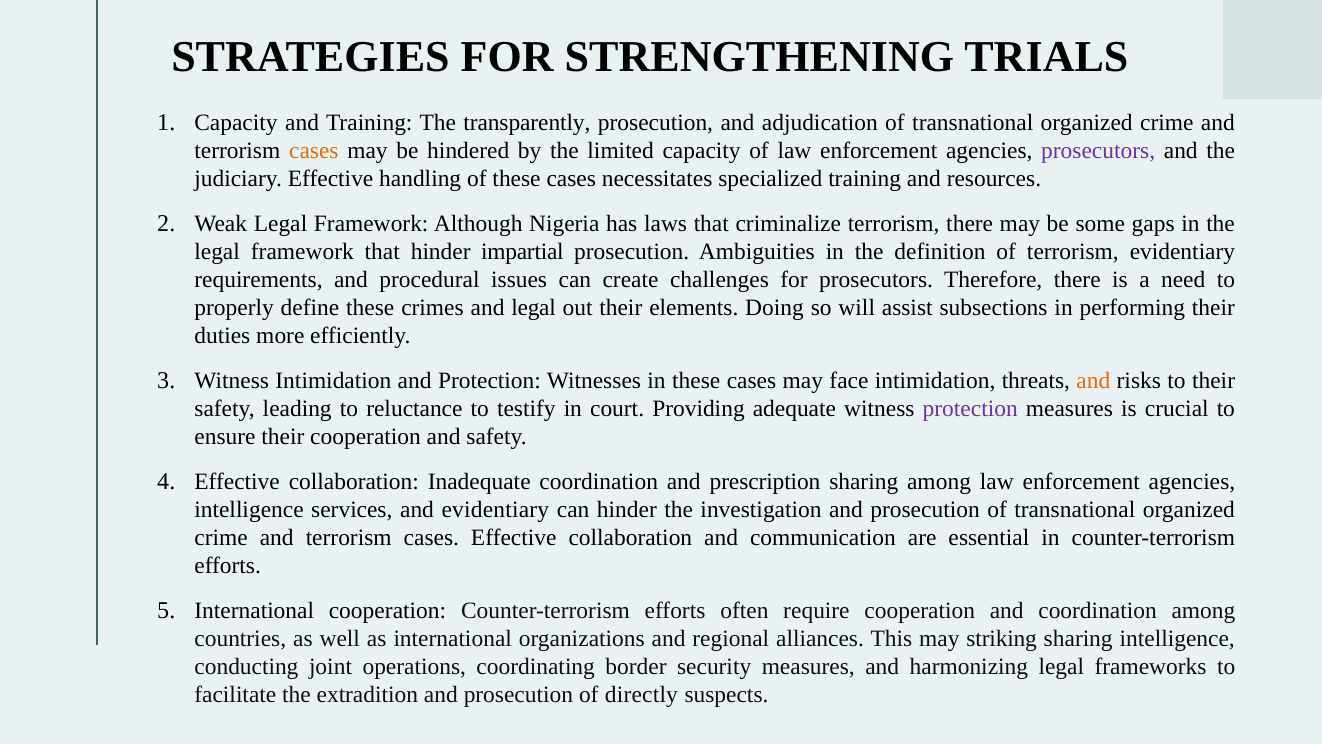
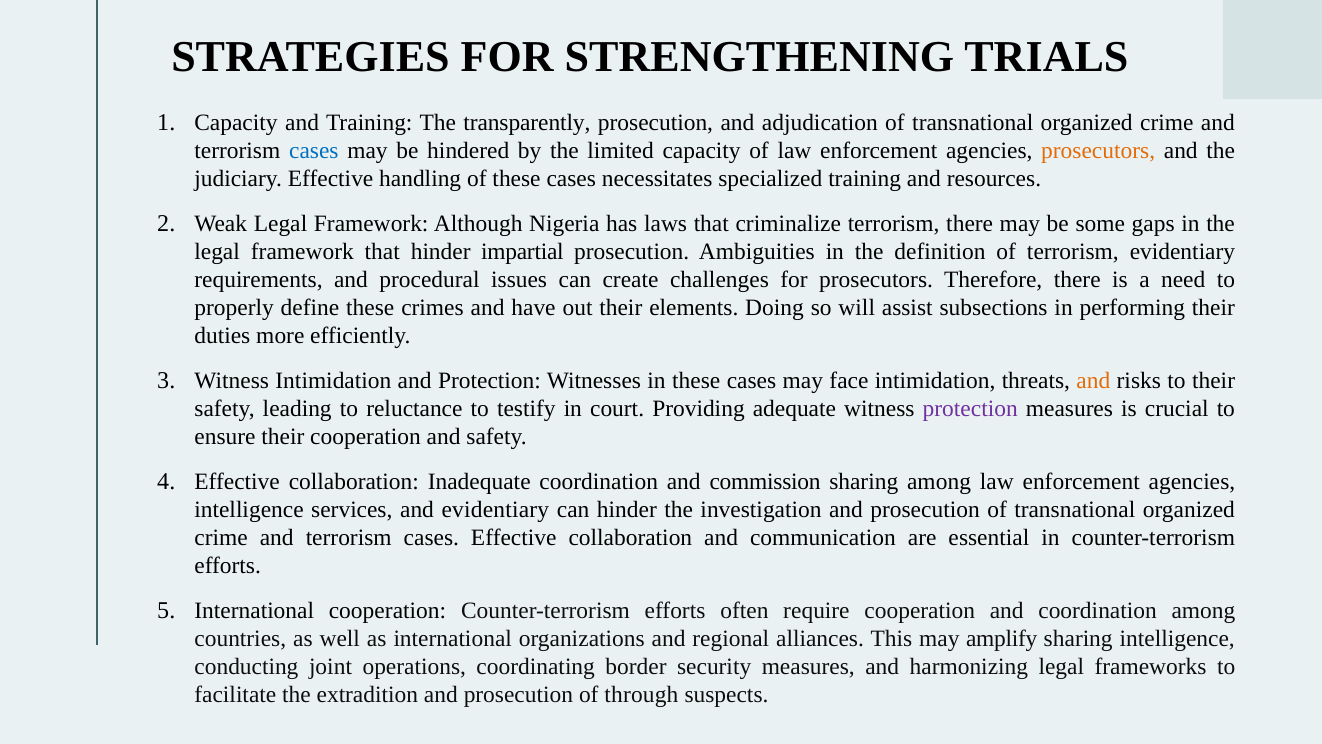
cases at (314, 151) colour: orange -> blue
prosecutors at (1098, 151) colour: purple -> orange
and legal: legal -> have
prescription: prescription -> commission
striking: striking -> amplify
directly: directly -> through
